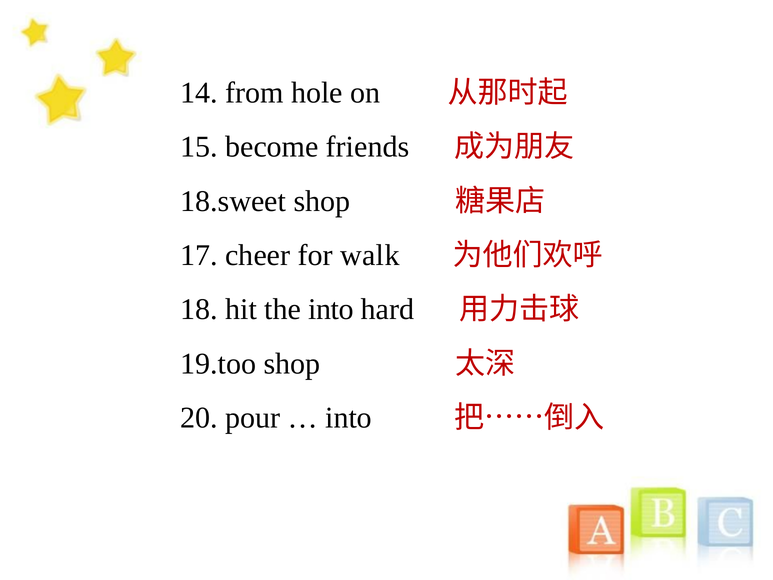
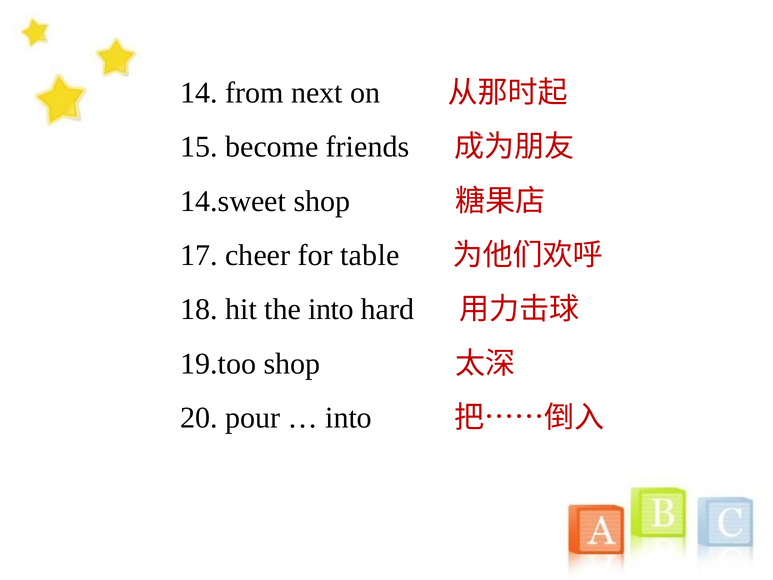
hole: hole -> next
18.sweet: 18.sweet -> 14.sweet
walk: walk -> table
